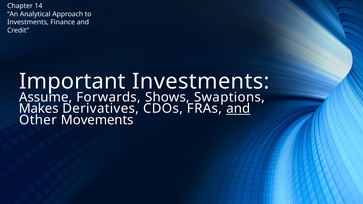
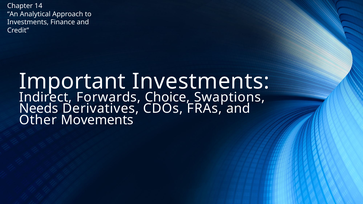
Assume: Assume -> Indirect
Shows: Shows -> Choice
Makes: Makes -> Needs
and at (238, 109) underline: present -> none
